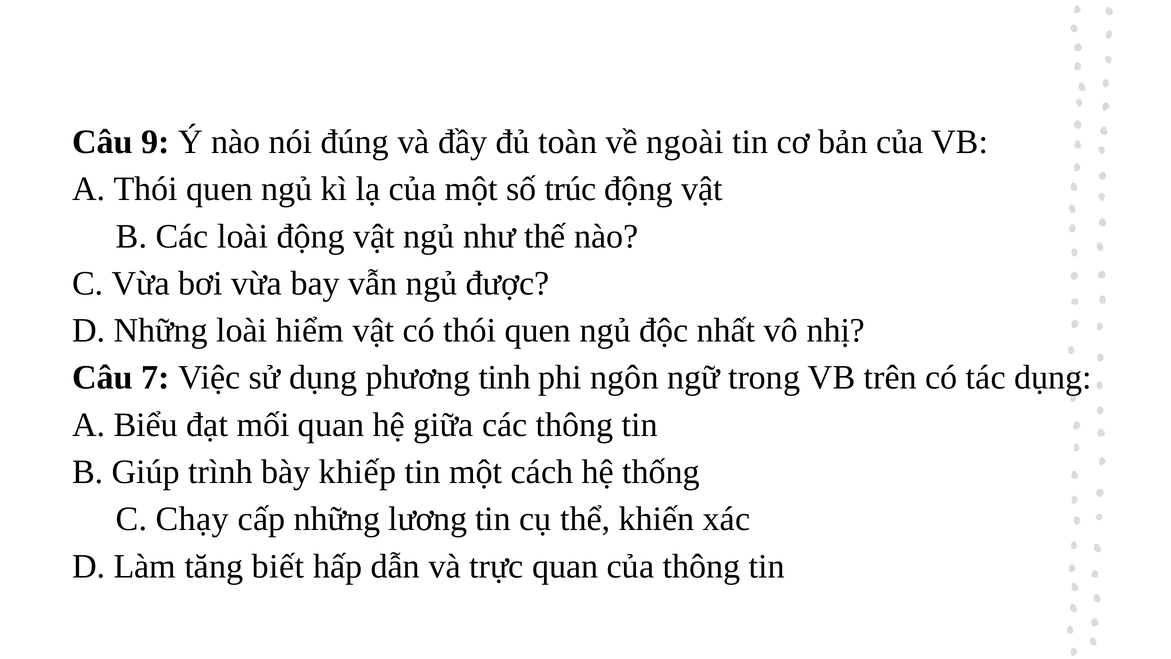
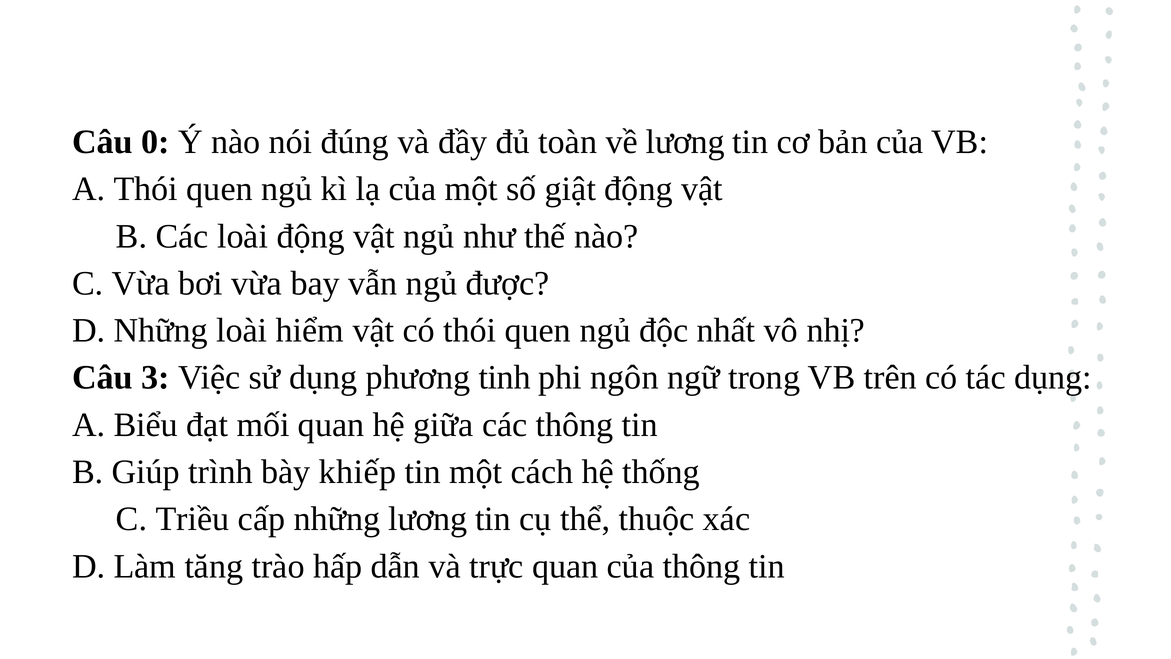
9: 9 -> 0
về ngoài: ngoài -> lương
trúc: trúc -> giật
7: 7 -> 3
Chạy: Chạy -> Triều
khiến: khiến -> thuộc
biết: biết -> trào
